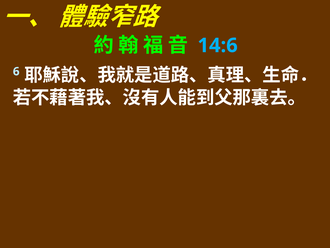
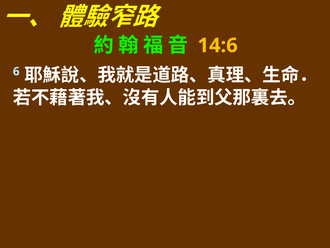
14:6 colour: light blue -> yellow
